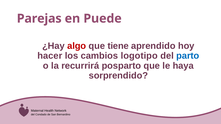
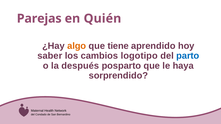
Puede: Puede -> Quién
algo colour: red -> orange
hacer: hacer -> saber
recurrirá: recurrirá -> después
